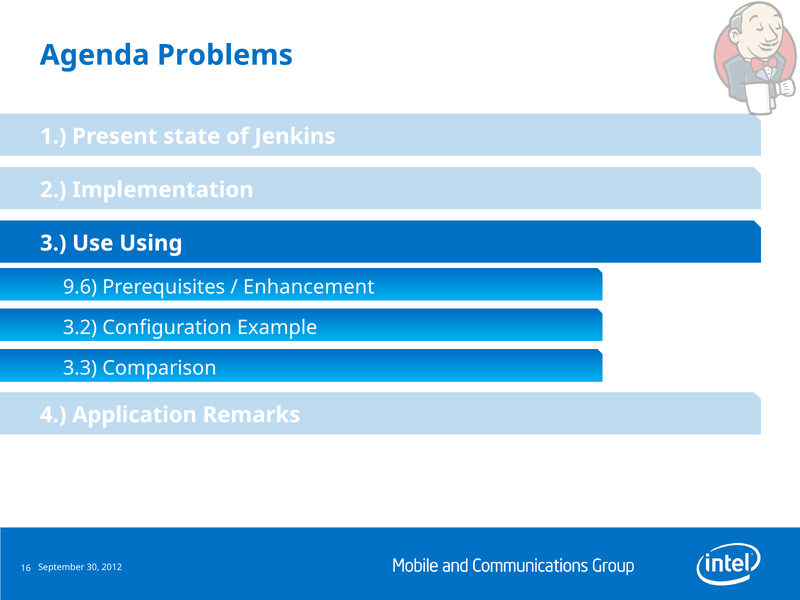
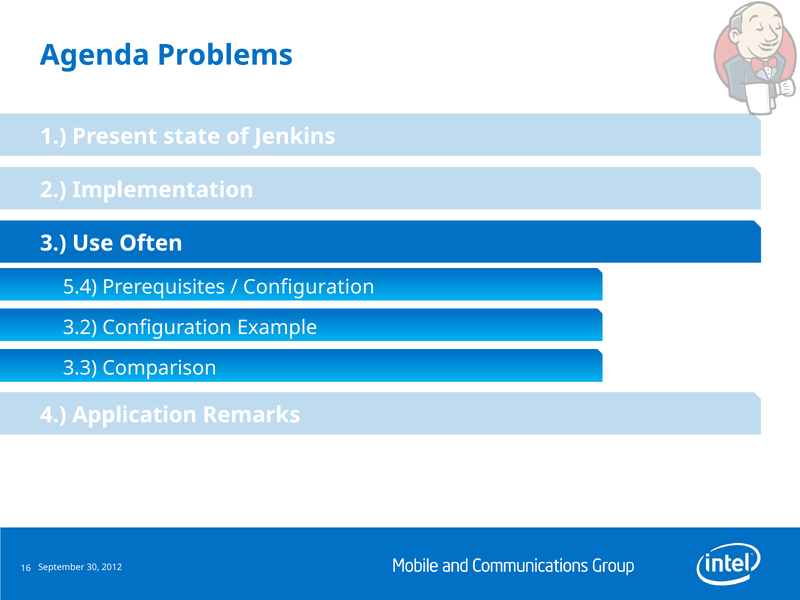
Using: Using -> Often
9.6: 9.6 -> 5.4
Enhancement at (309, 287): Enhancement -> Configuration
